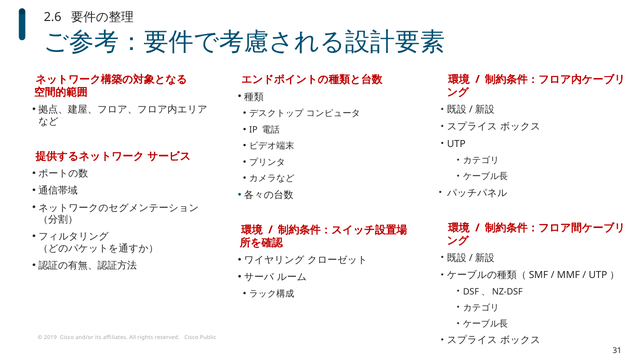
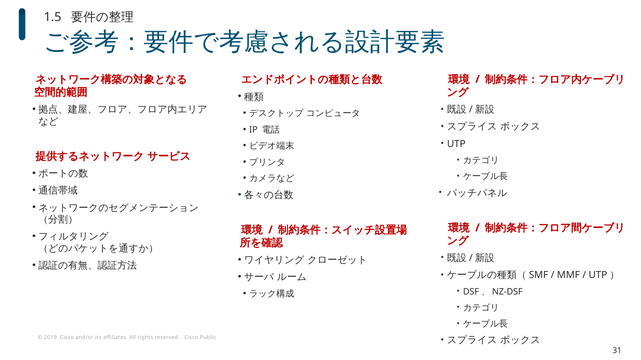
2.6: 2.6 -> 1.5
